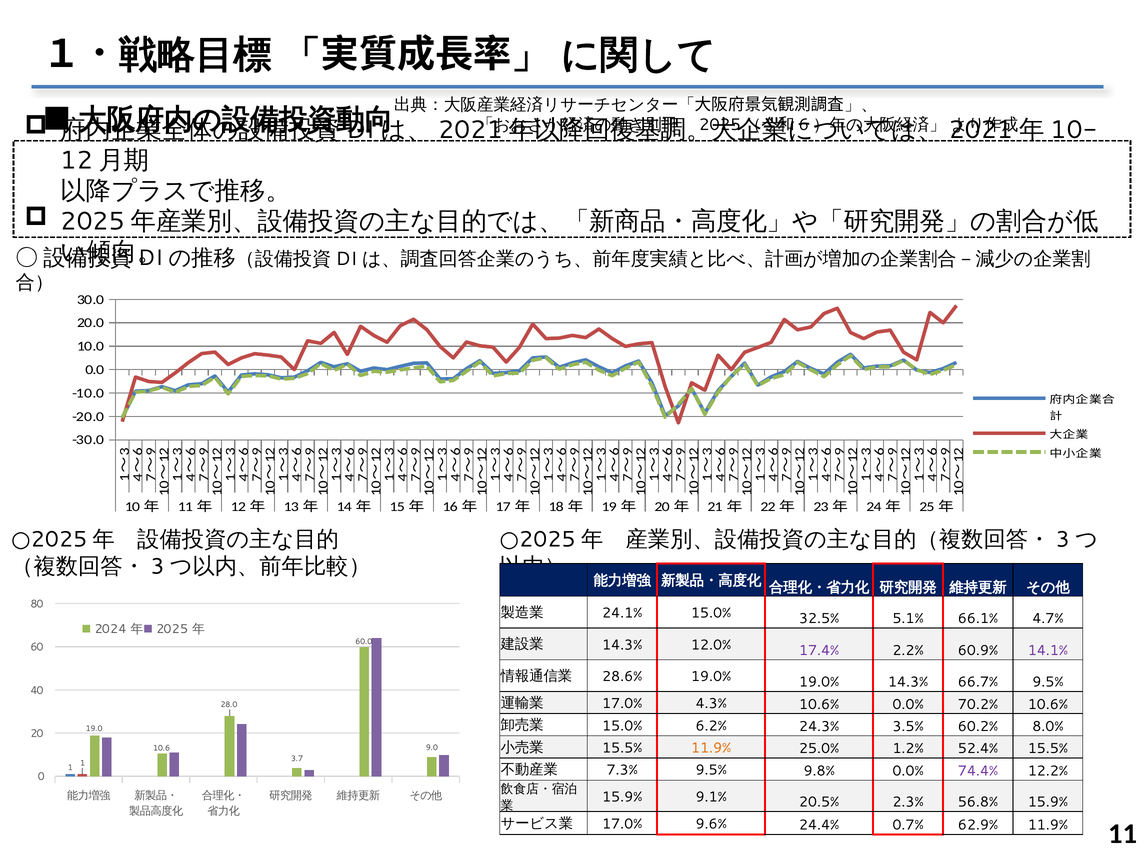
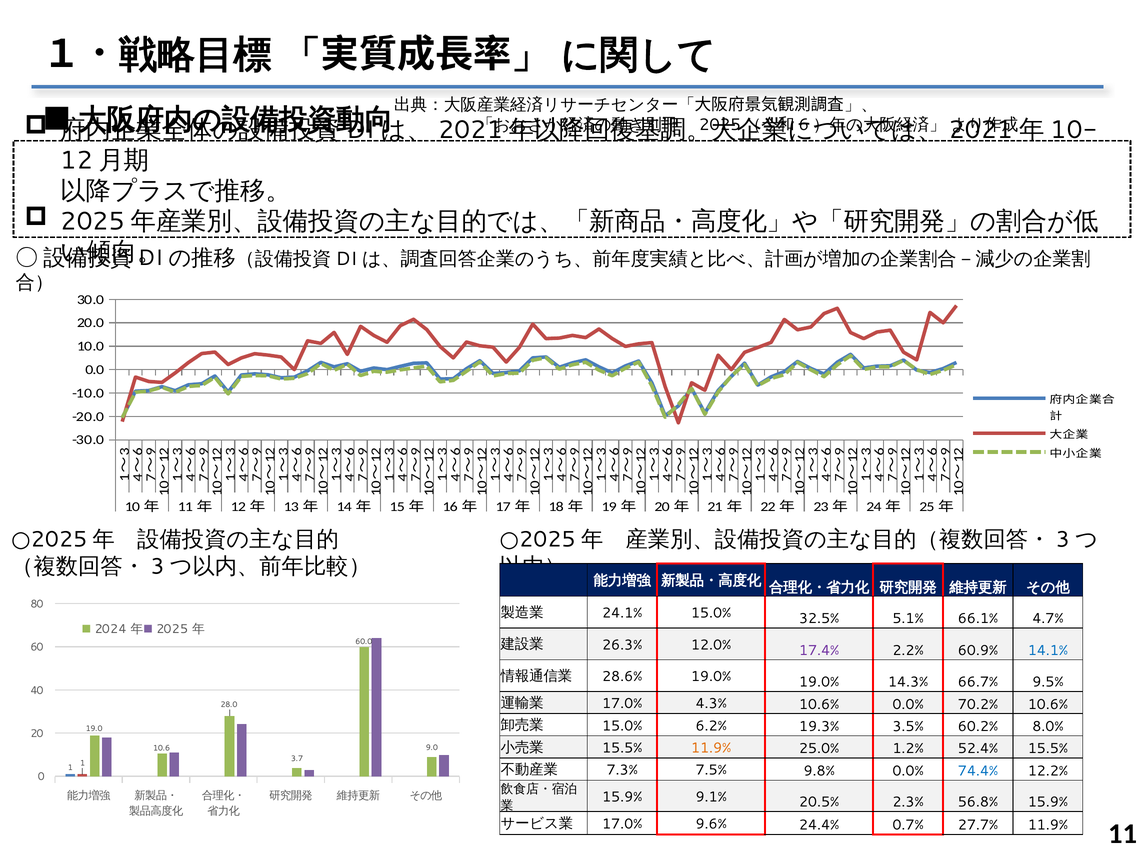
14.3% at (622, 645): 14.3% -> 26.3%
14.1% colour: purple -> blue
24.3%: 24.3% -> 19.3%
7.3% 9.5%: 9.5% -> 7.5%
74.4% colour: purple -> blue
62.9%: 62.9% -> 27.7%
